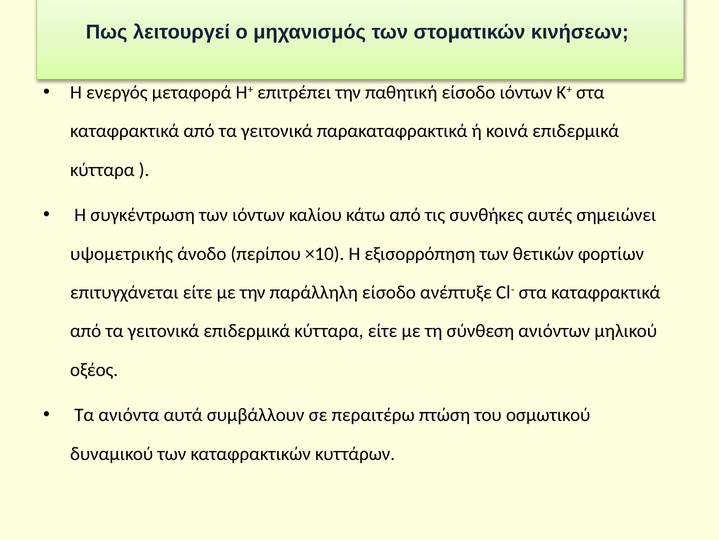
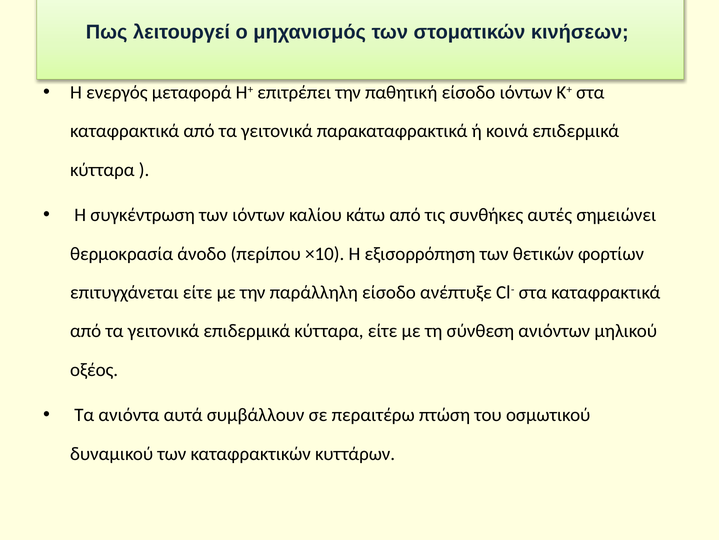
υψομετρικής: υψομετρικής -> θερμοκρασία
